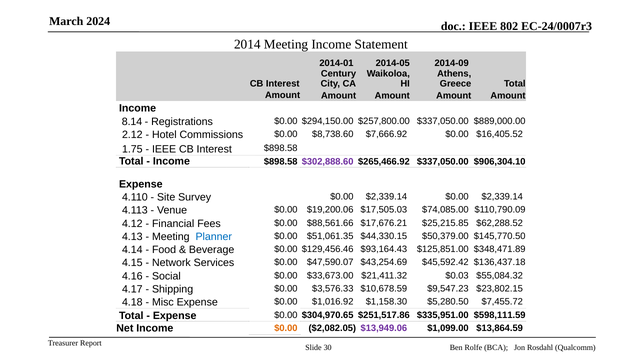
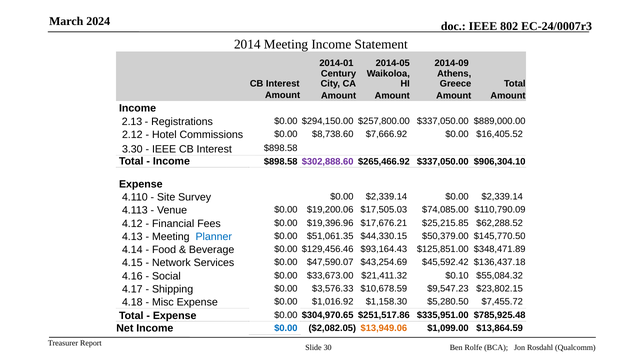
8.14: 8.14 -> 2.13
1.75: 1.75 -> 3.30
$88,561.66: $88,561.66 -> $19,396.96
$0.03: $0.03 -> $0.10
$598,111.59: $598,111.59 -> $785,925.48
$0.00 at (286, 329) colour: orange -> blue
$13,949.06 colour: purple -> orange
